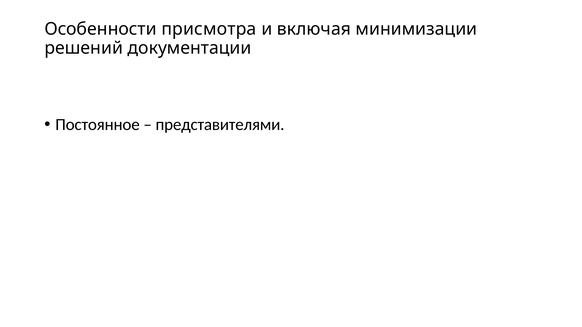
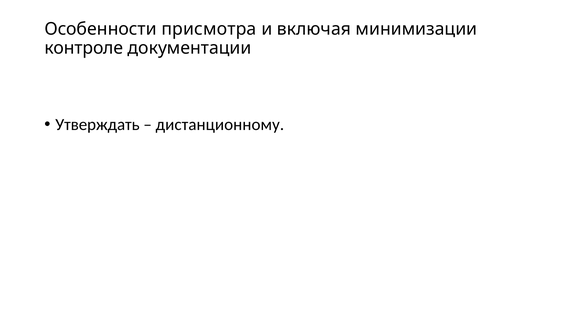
решений: решений -> контроле
Постоянное: Постоянное -> Утверждать
представителями: представителями -> дистанционному
